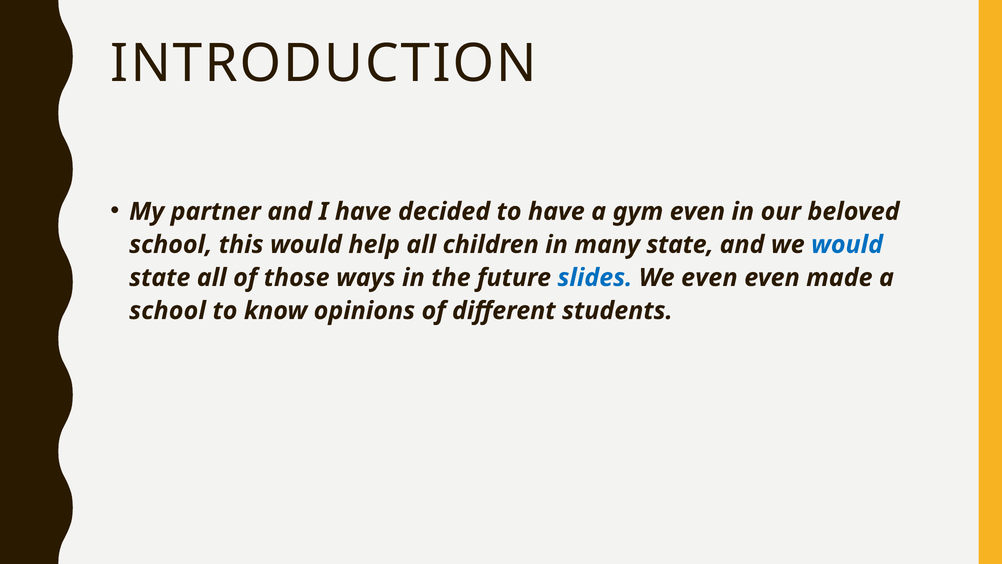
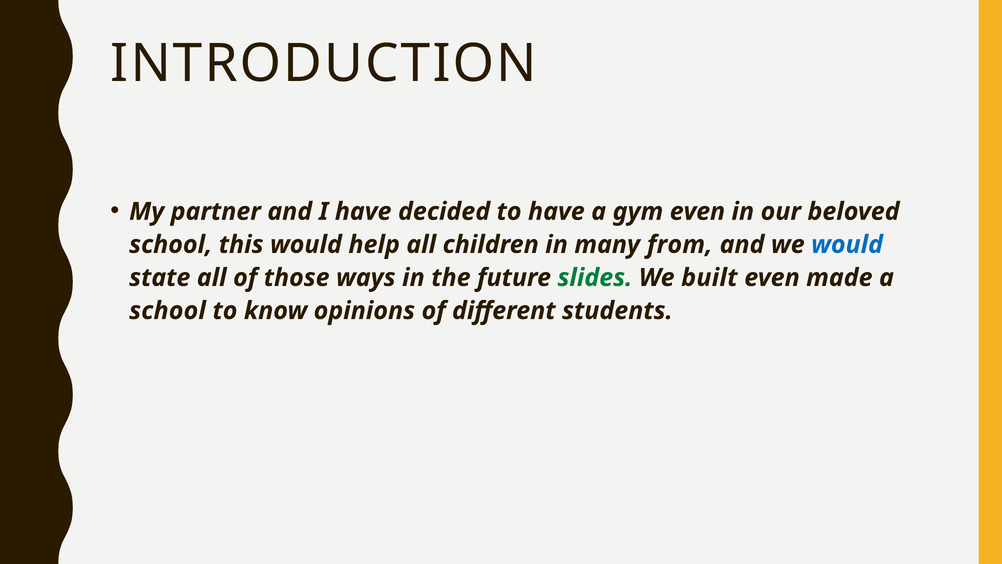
many state: state -> from
slides colour: blue -> green
We even: even -> built
